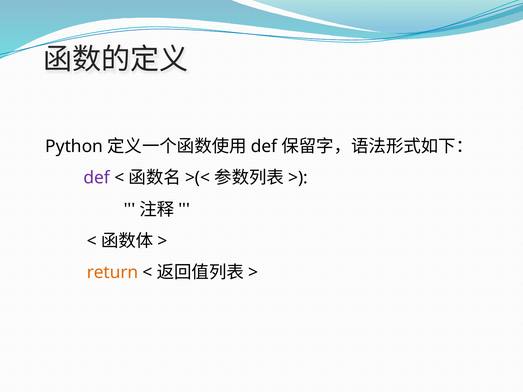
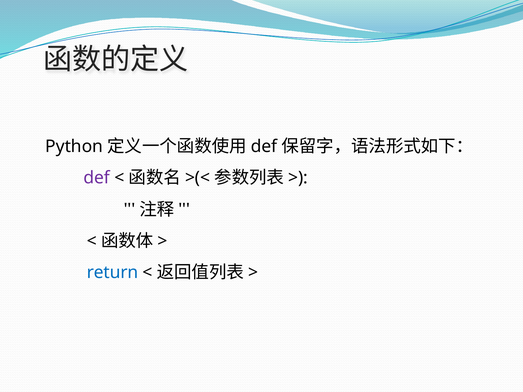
return colour: orange -> blue
